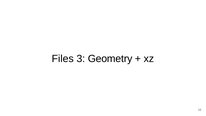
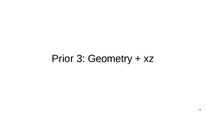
Files: Files -> Prior
